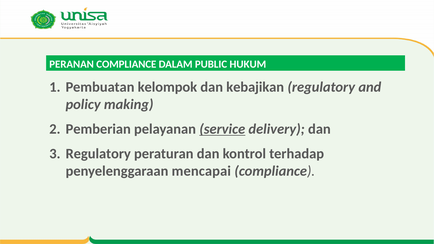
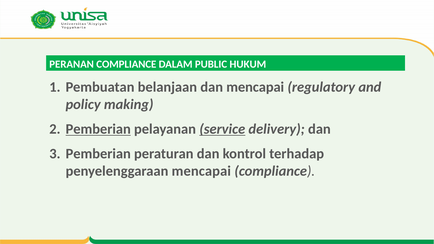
kelompok: kelompok -> belanjaan
dan kebajikan: kebajikan -> mencapai
Pemberian at (98, 129) underline: none -> present
Regulatory at (98, 154): Regulatory -> Pemberian
